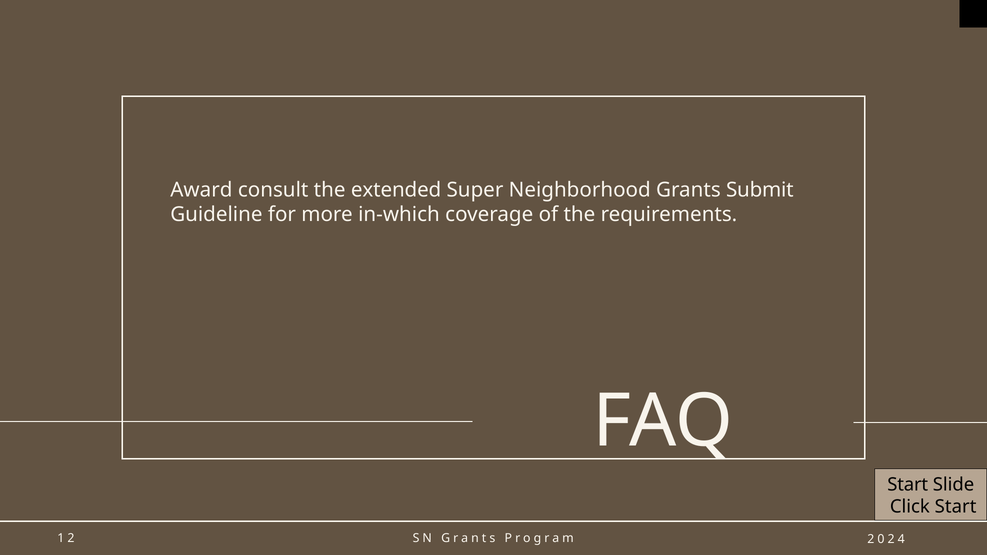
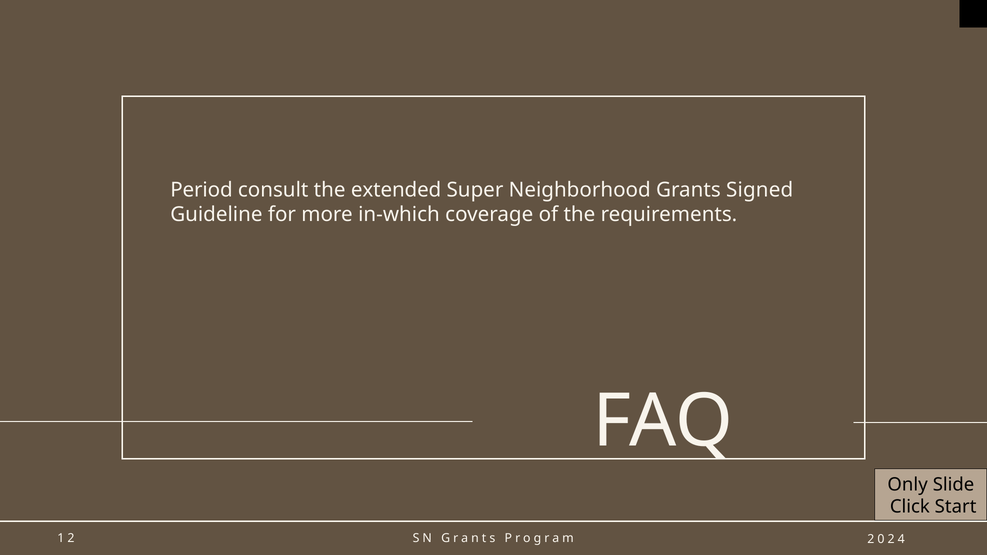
Award: Award -> Period
Submit: Submit -> Signed
Start at (908, 485): Start -> Only
